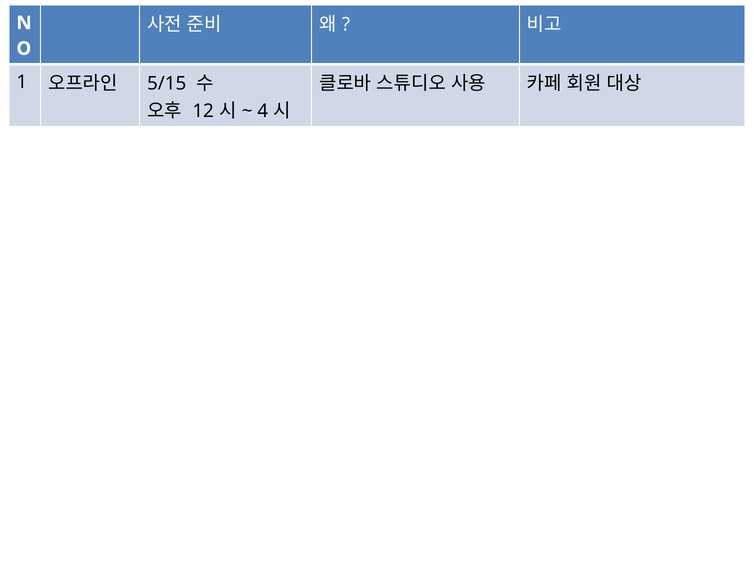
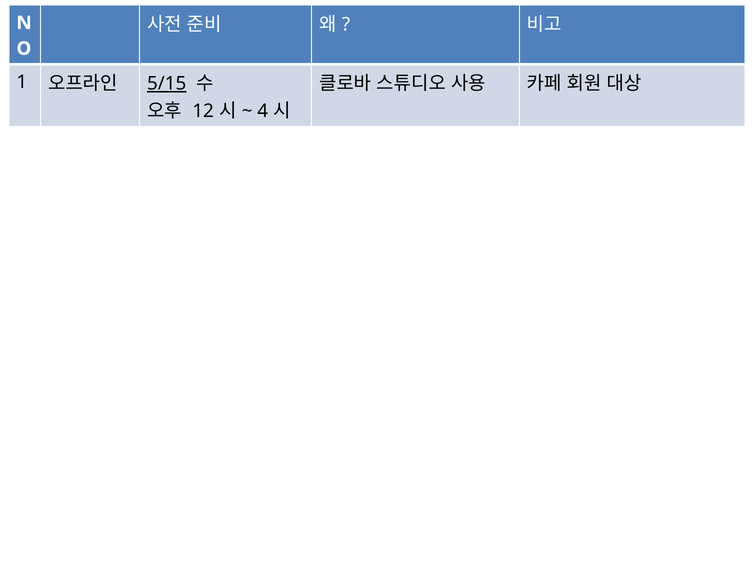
5/15 underline: none -> present
